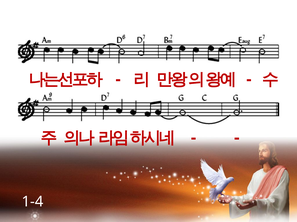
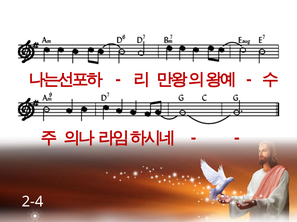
1-4: 1-4 -> 2-4
